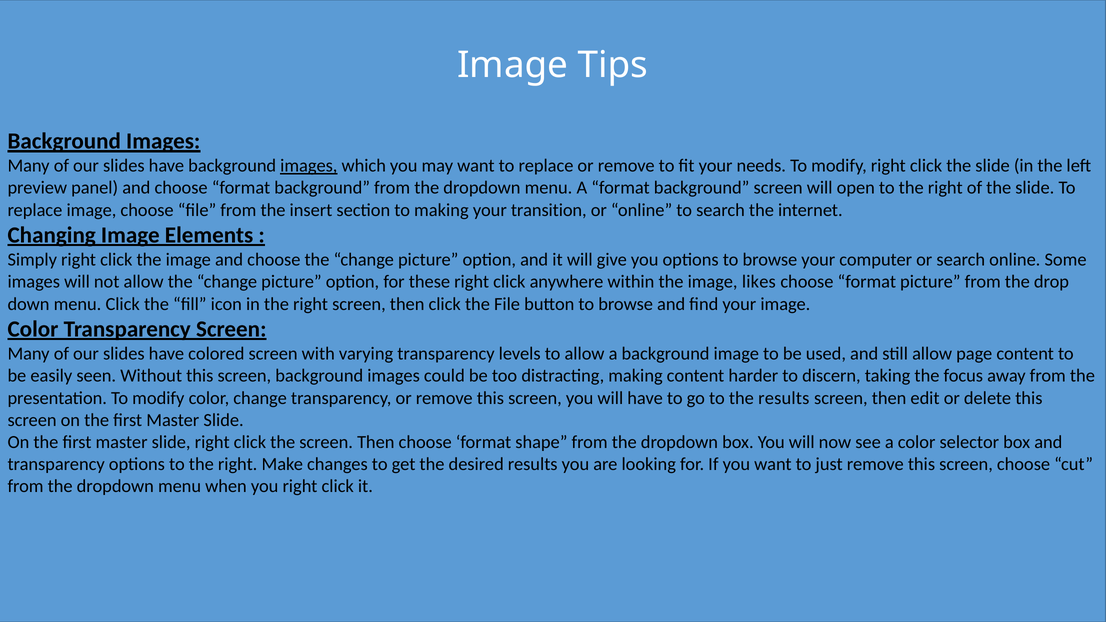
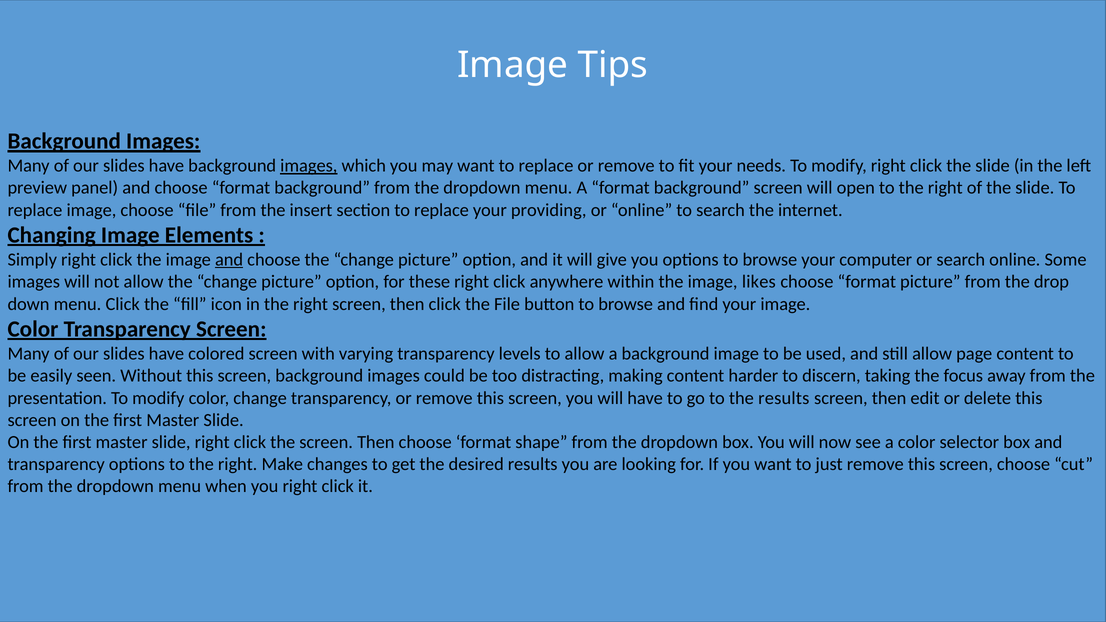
section to making: making -> replace
transition: transition -> providing
and at (229, 260) underline: none -> present
